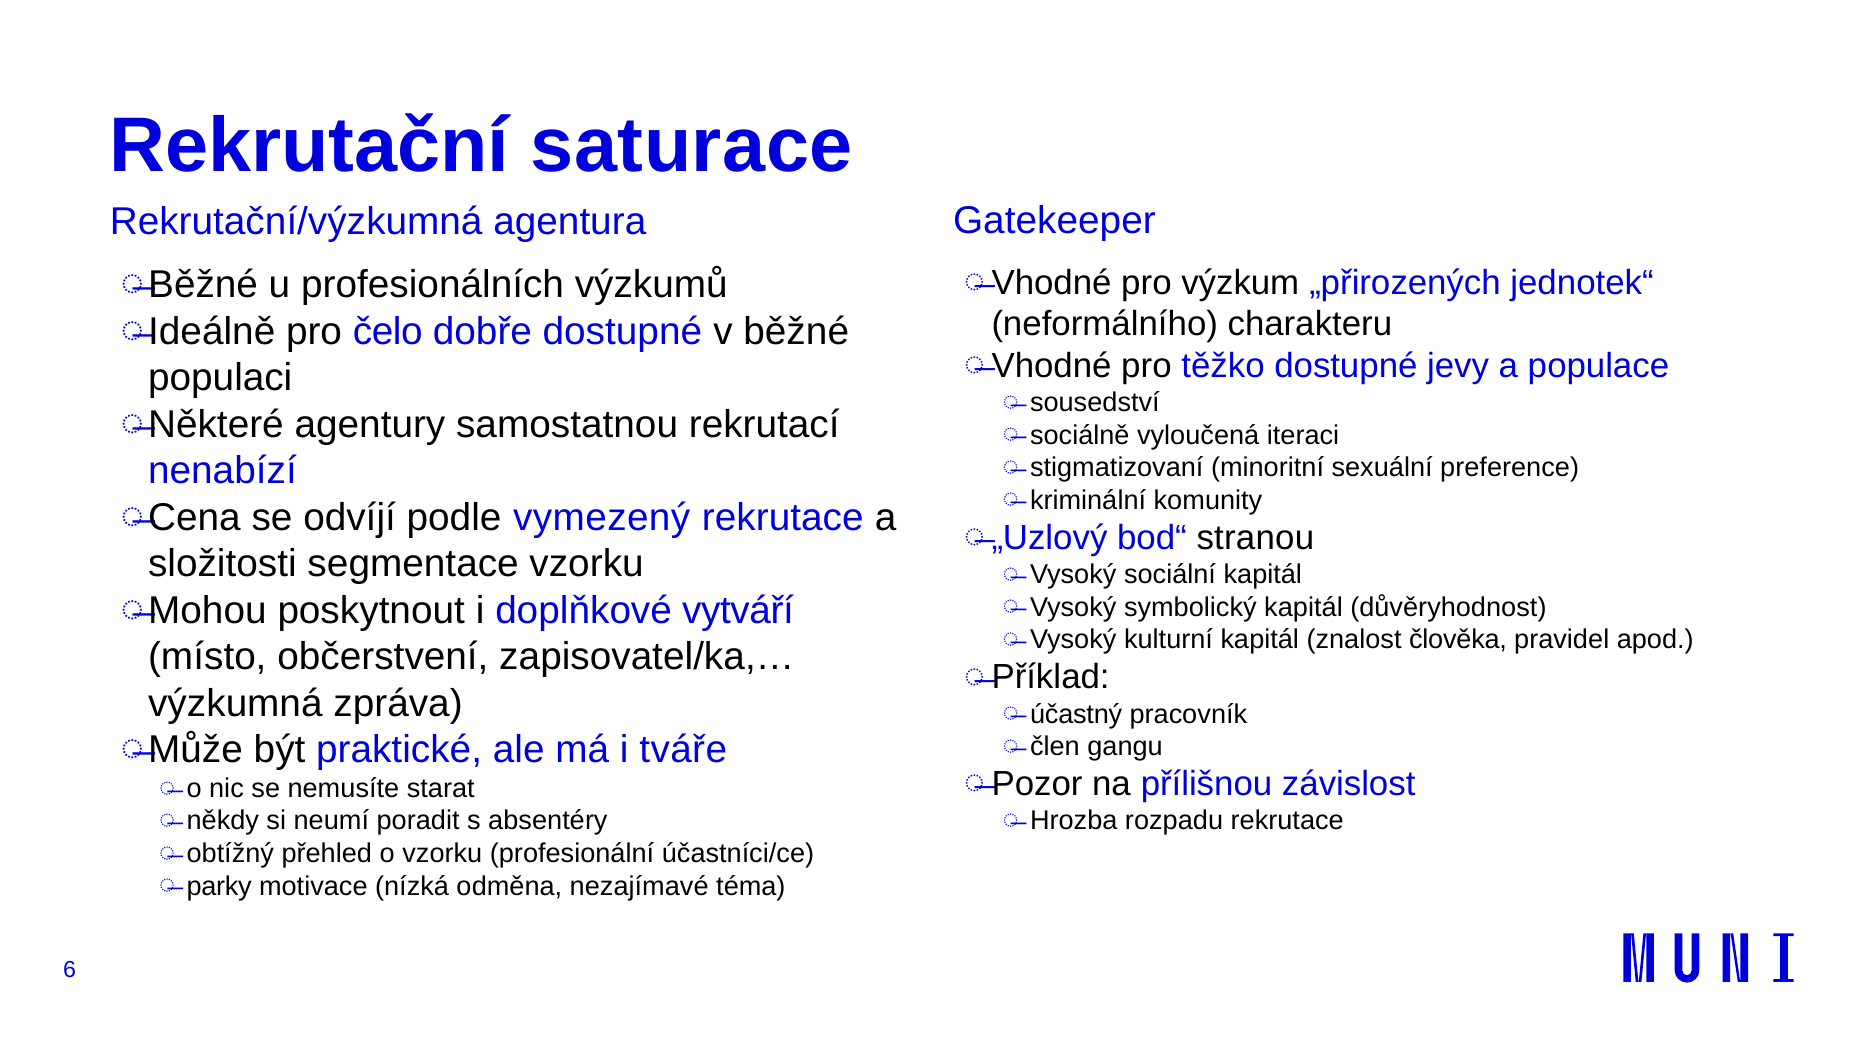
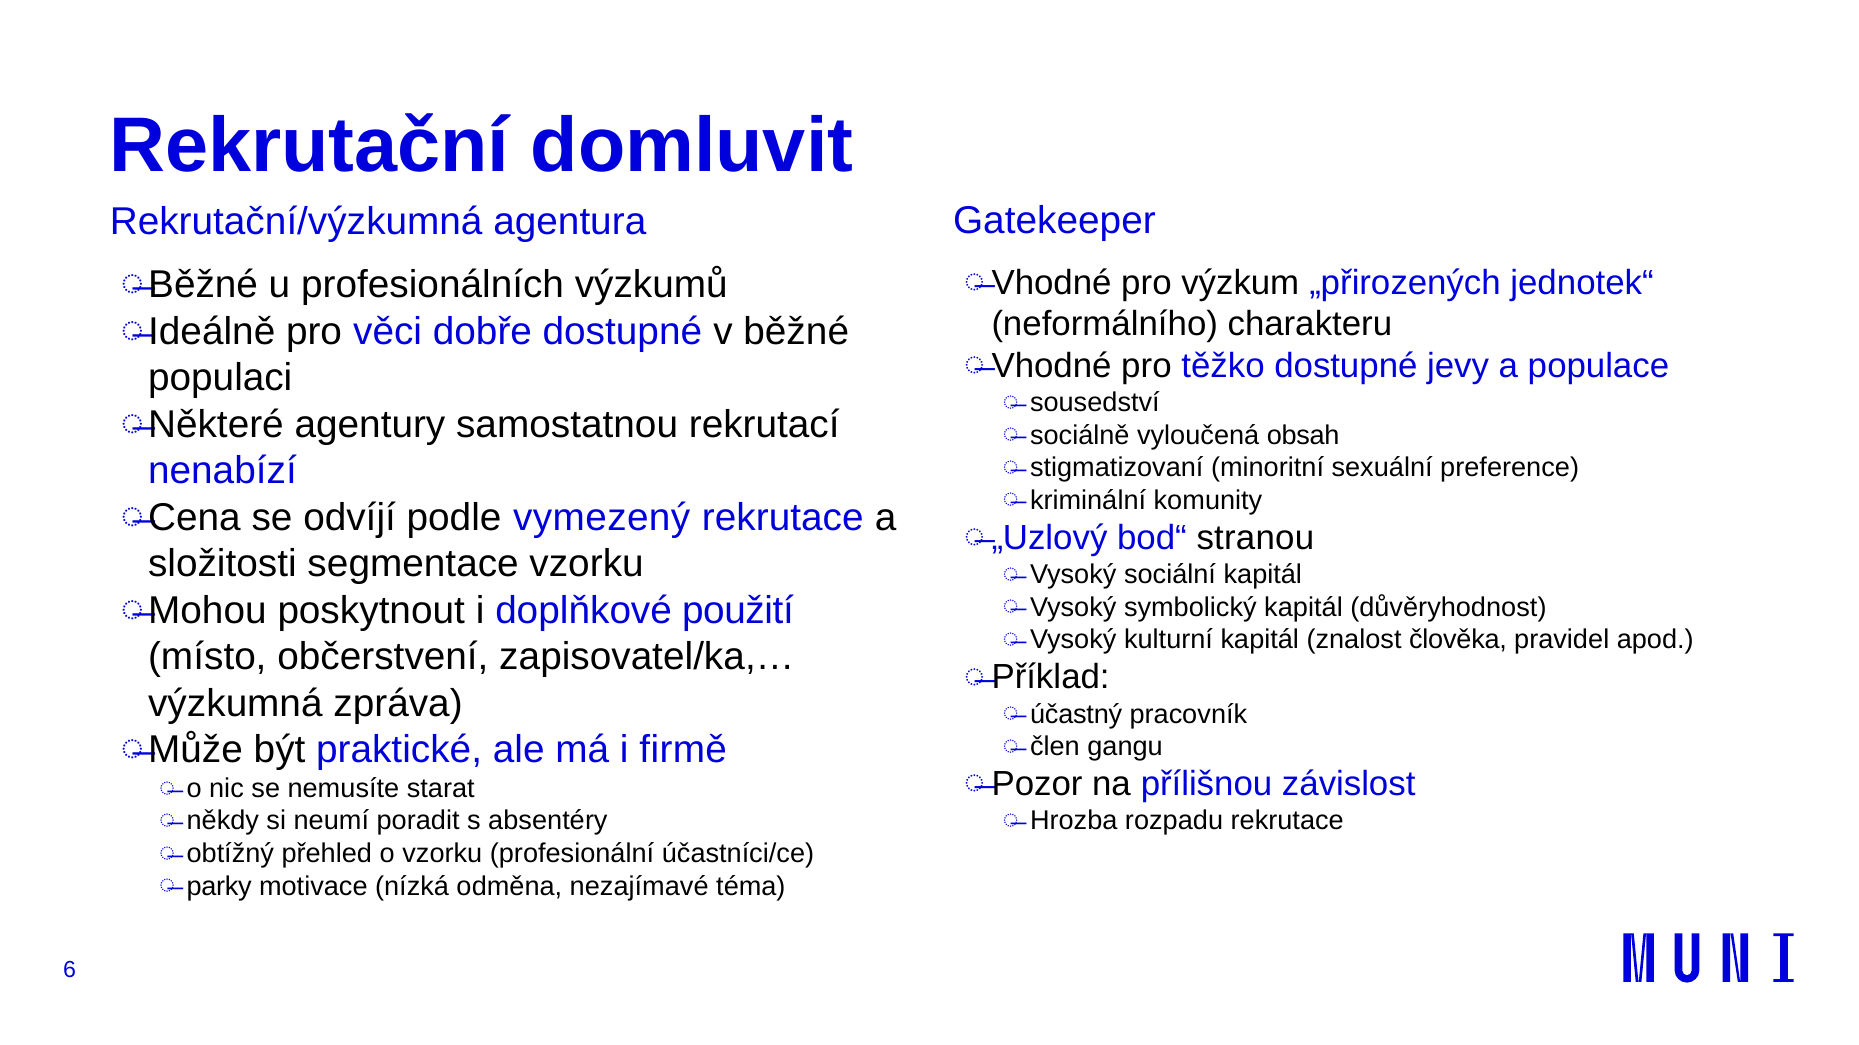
saturace: saturace -> domluvit
čelo: čelo -> věci
iteraci: iteraci -> obsah
vytváří: vytváří -> použití
tváře: tváře -> firmě
